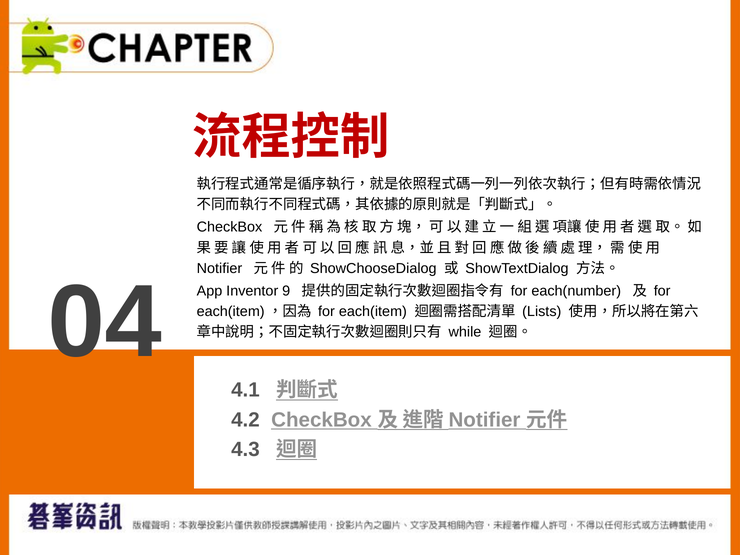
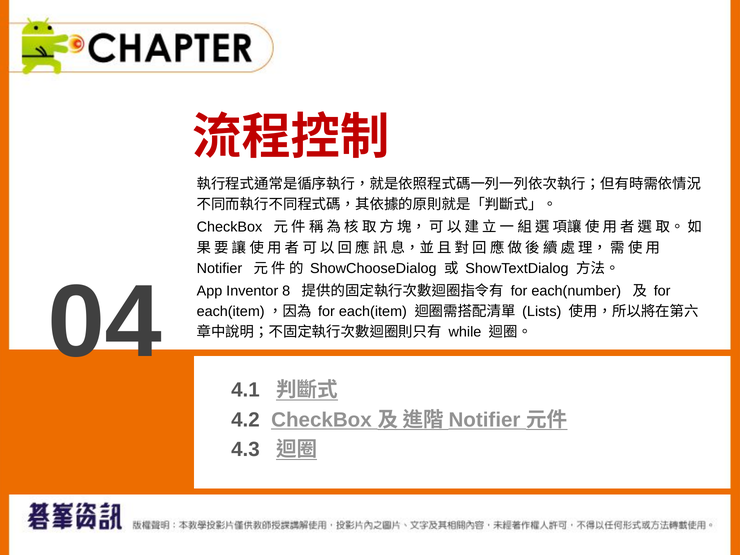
9: 9 -> 8
